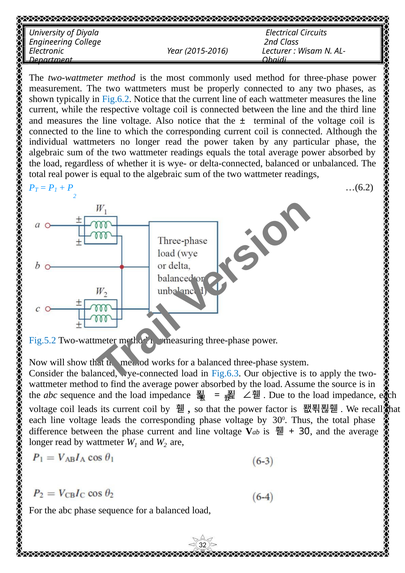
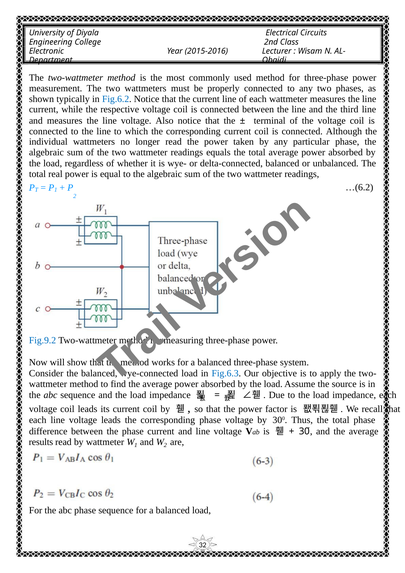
Fig.5.2: Fig.5.2 -> Fig.9.2
longer at (41, 442): longer -> results
